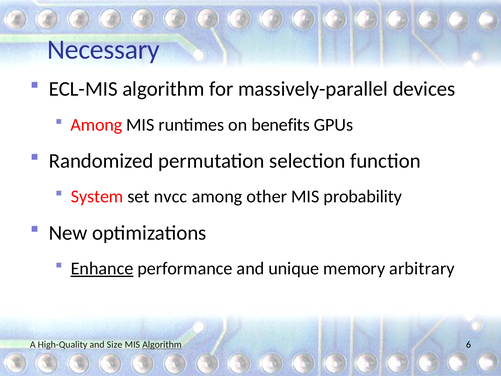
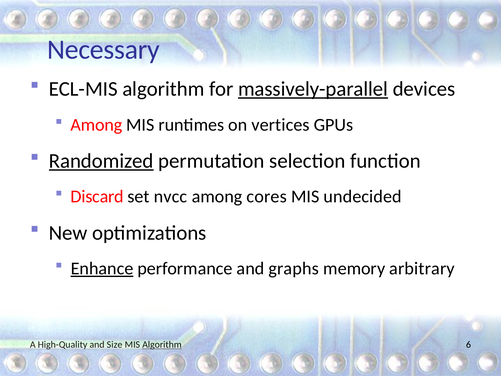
massively-parallel underline: none -> present
benefits: benefits -> vertices
Randomized underline: none -> present
System: System -> Discard
other: other -> cores
probability: probability -> undecided
unique: unique -> graphs
